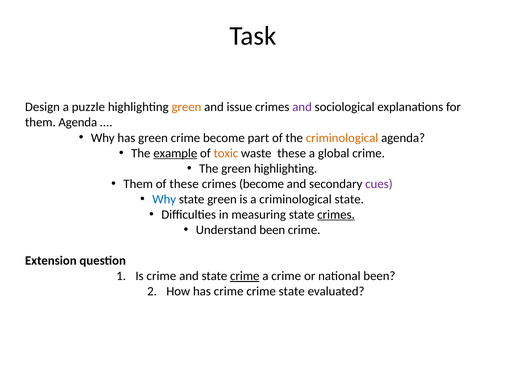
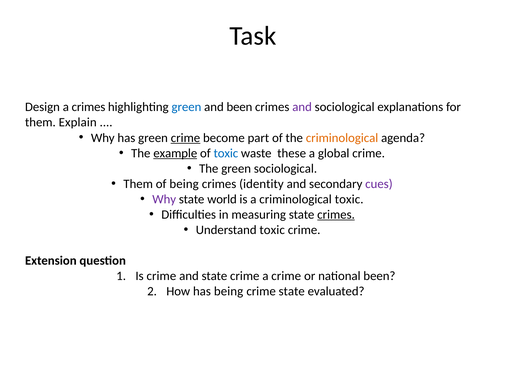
a puzzle: puzzle -> crimes
green at (186, 107) colour: orange -> blue
and issue: issue -> been
them Agenda: Agenda -> Explain
crime at (185, 138) underline: none -> present
toxic at (226, 153) colour: orange -> blue
green highlighting: highlighting -> sociological
of these: these -> being
crimes become: become -> identity
Why at (164, 199) colour: blue -> purple
state green: green -> world
criminological state: state -> toxic
Understand been: been -> toxic
crime at (245, 276) underline: present -> none
has crime: crime -> being
